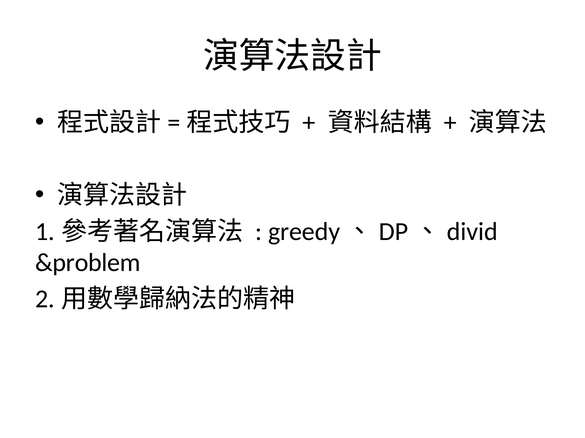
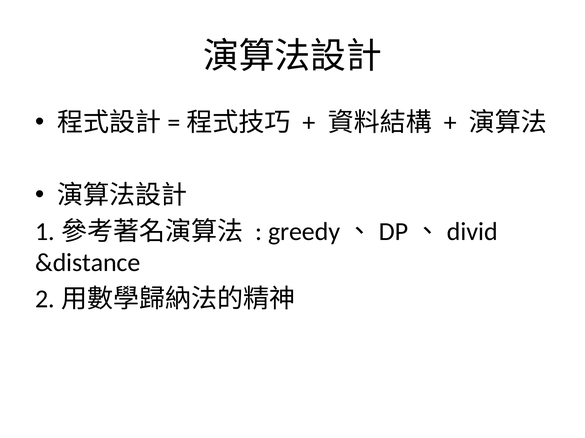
&problem: &problem -> &distance
